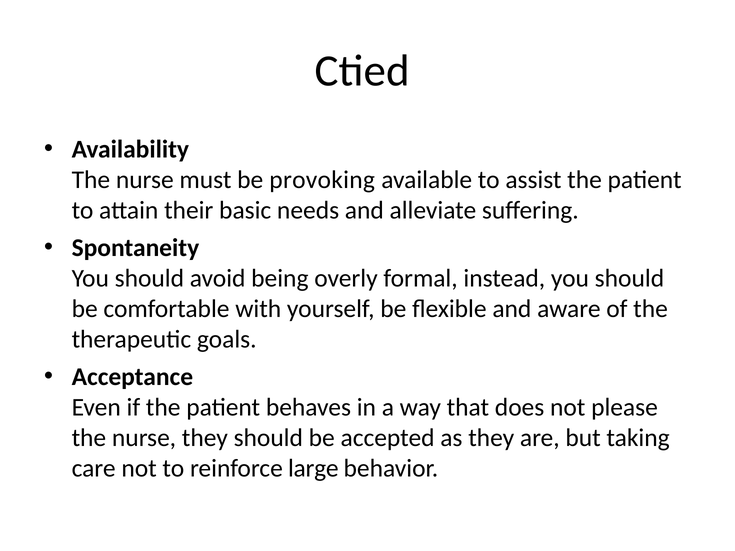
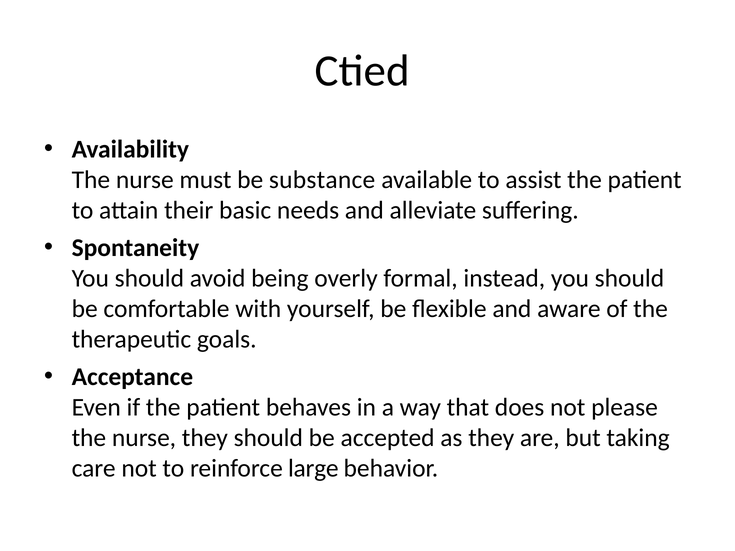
provoking: provoking -> substance
